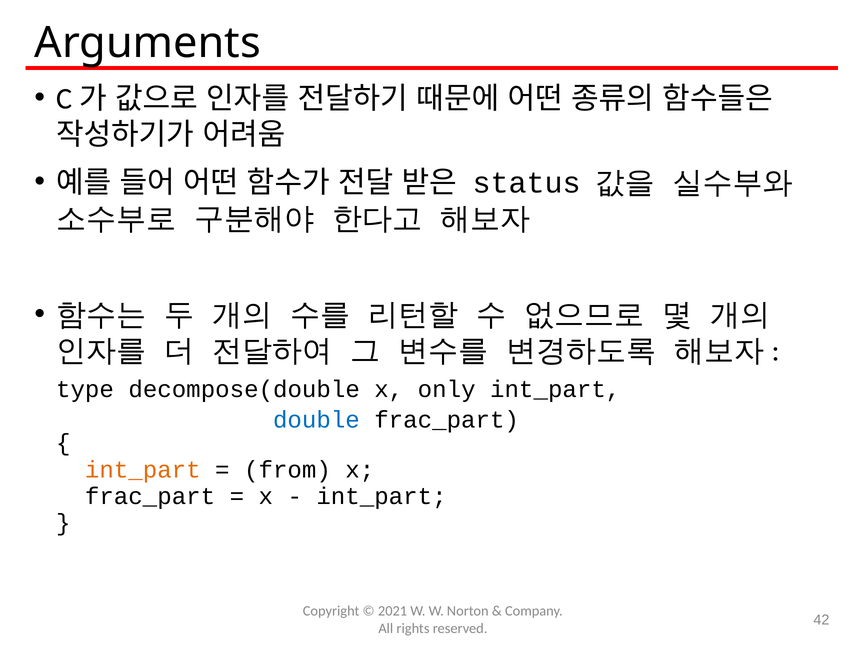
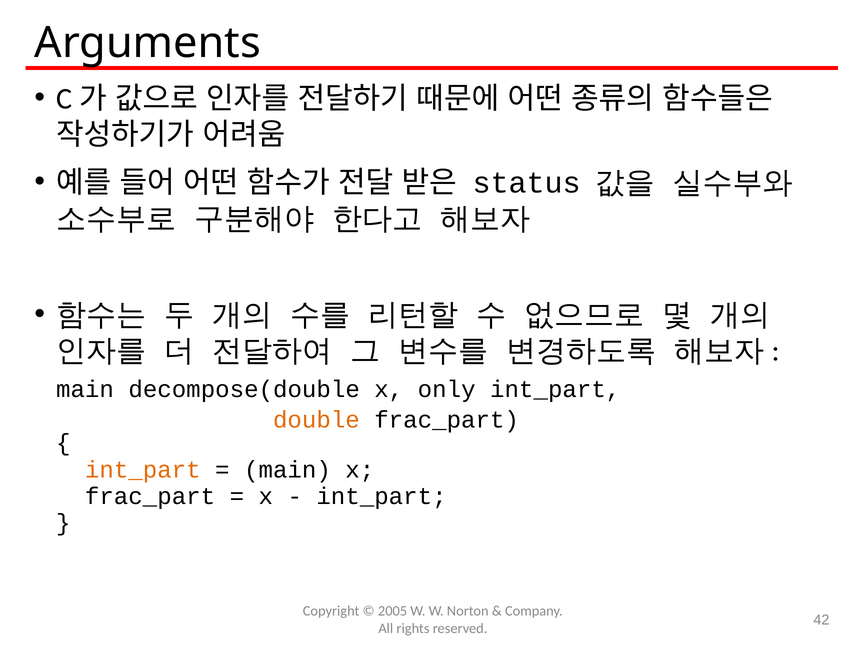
type at (85, 390): type -> main
double colour: blue -> orange
from at (287, 470): from -> main
2021: 2021 -> 2005
